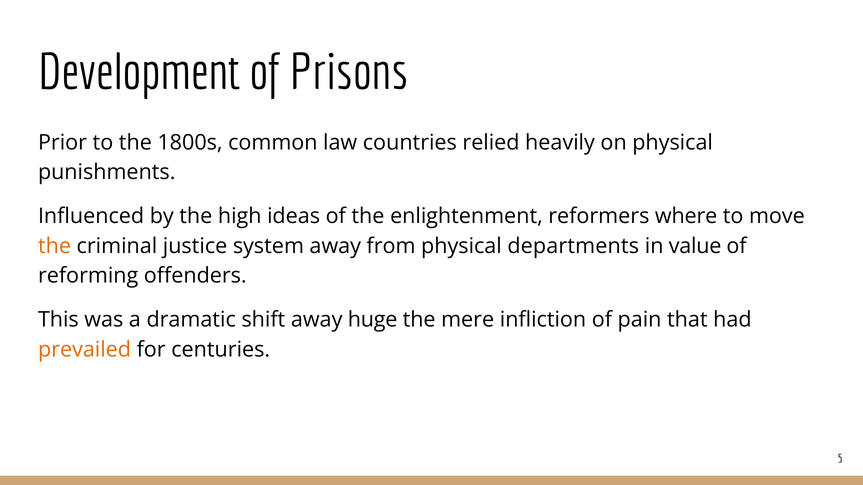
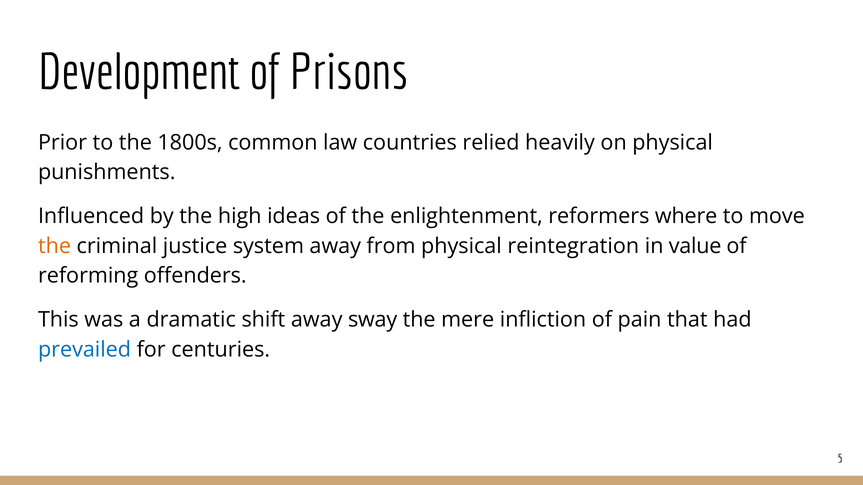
departments: departments -> reintegration
huge: huge -> sway
prevailed colour: orange -> blue
